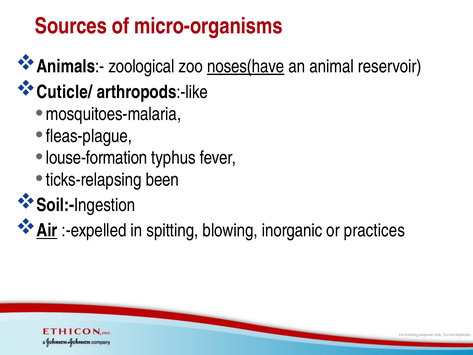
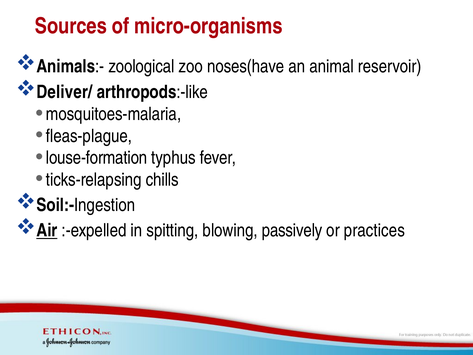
noses(have underline: present -> none
Cuticle/: Cuticle/ -> Deliver/
been: been -> chills
inorganic: inorganic -> passively
